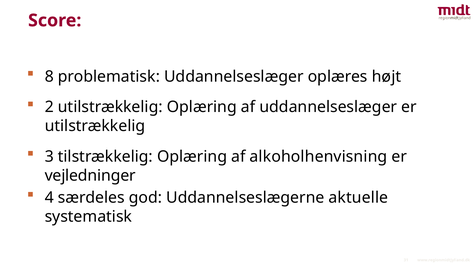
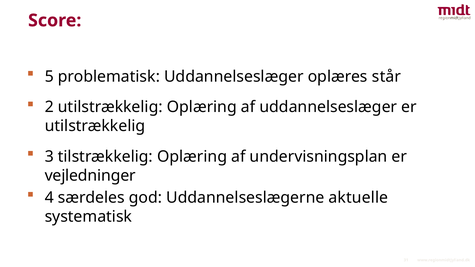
8: 8 -> 5
højt: højt -> står
alkoholhenvisning: alkoholhenvisning -> undervisningsplan
